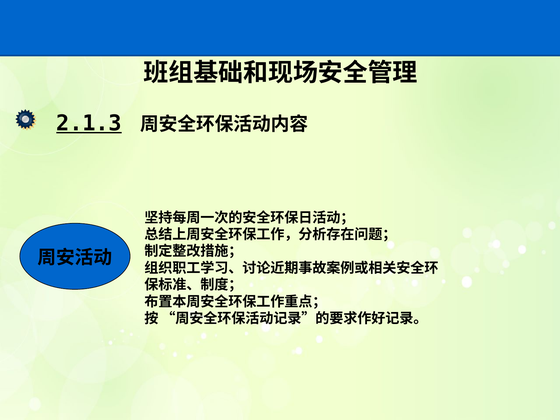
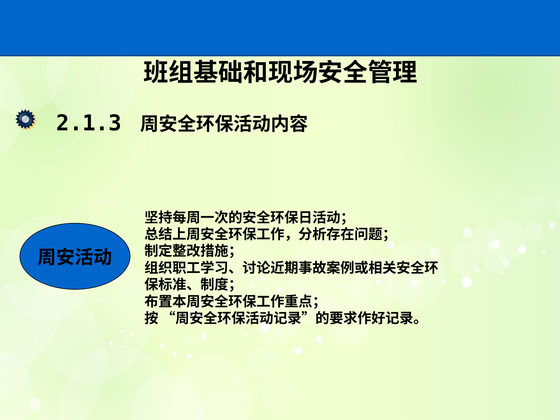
2.1.3 underline: present -> none
